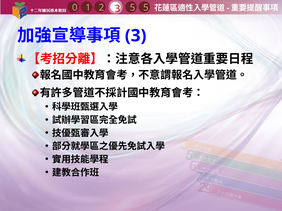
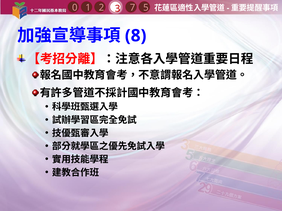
1 5: 5 -> 7
3 at (136, 36): 3 -> 8
